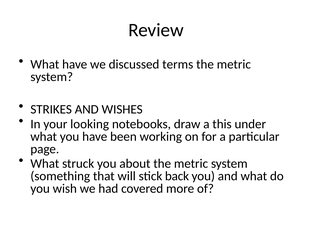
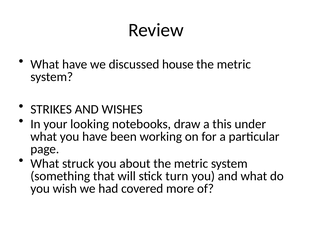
terms: terms -> house
back: back -> turn
